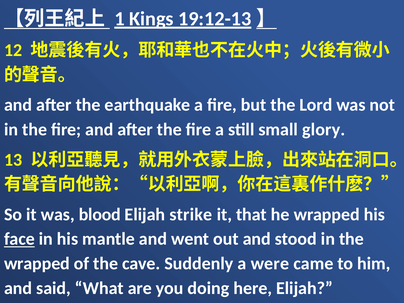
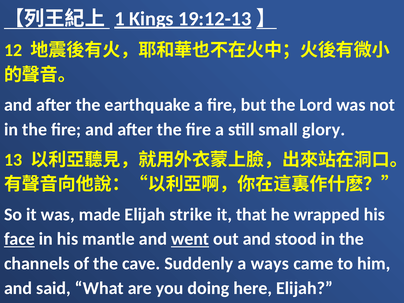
blood: blood -> made
went underline: none -> present
wrapped at (37, 264): wrapped -> channels
were: were -> ways
